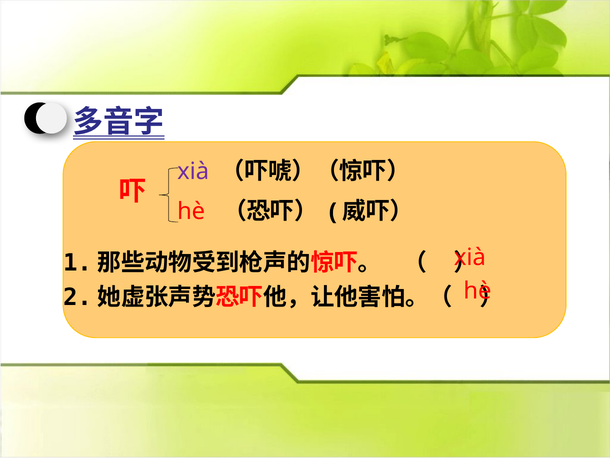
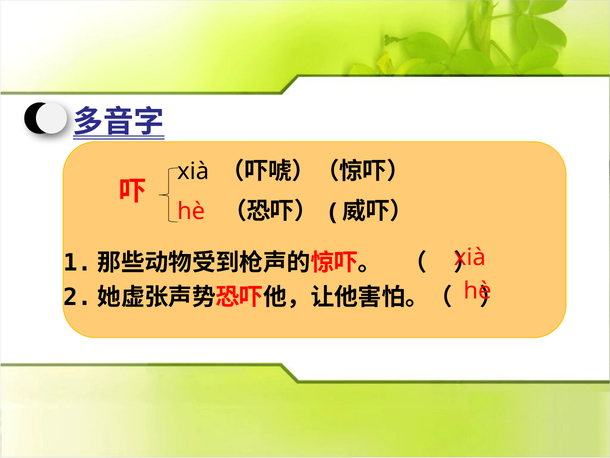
xià at (193, 171) colour: purple -> black
